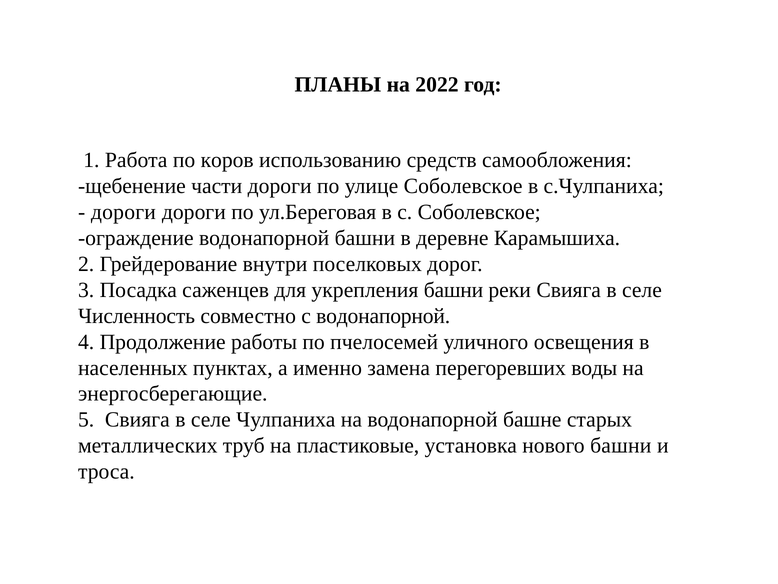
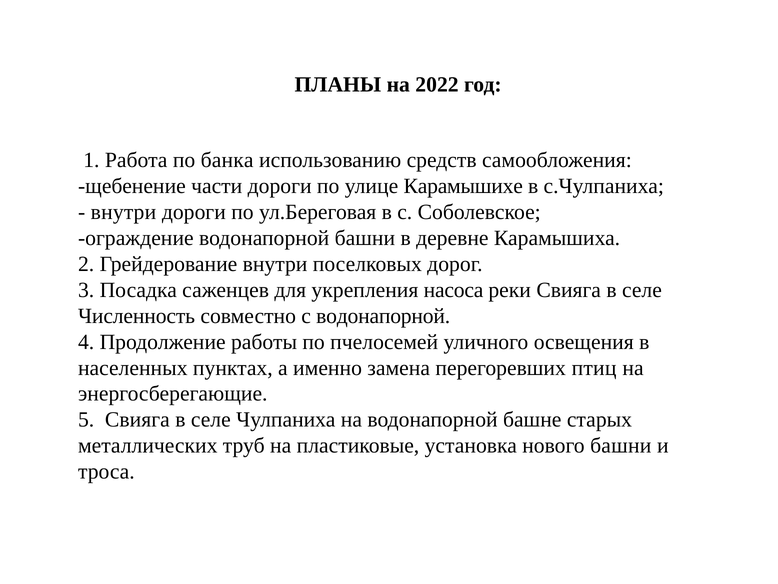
коров: коров -> банка
улице Соболевское: Соболевское -> Карамышихе
дороги at (123, 212): дороги -> внутри
укрепления башни: башни -> насоса
воды: воды -> птиц
